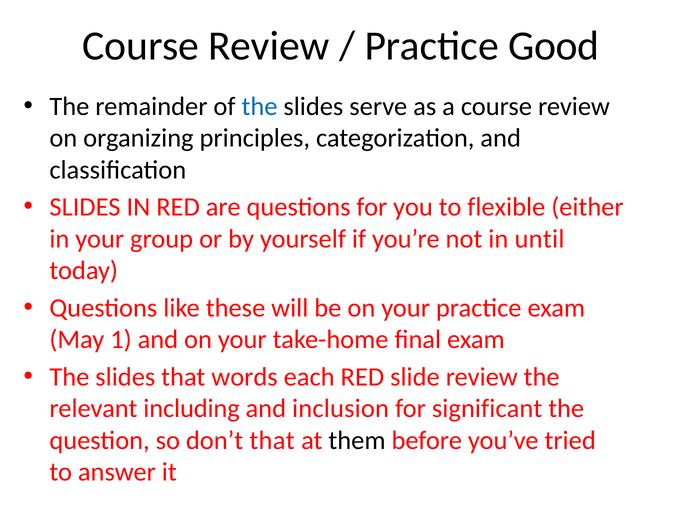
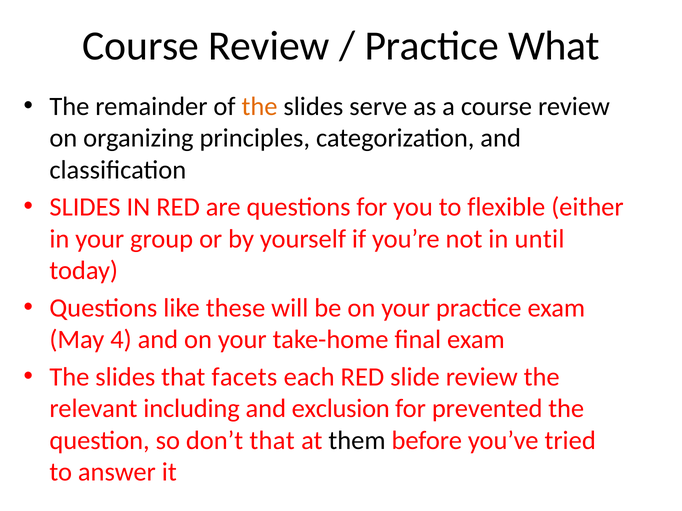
Good: Good -> What
the at (260, 106) colour: blue -> orange
1: 1 -> 4
words: words -> facets
inclusion: inclusion -> exclusion
significant: significant -> prevented
